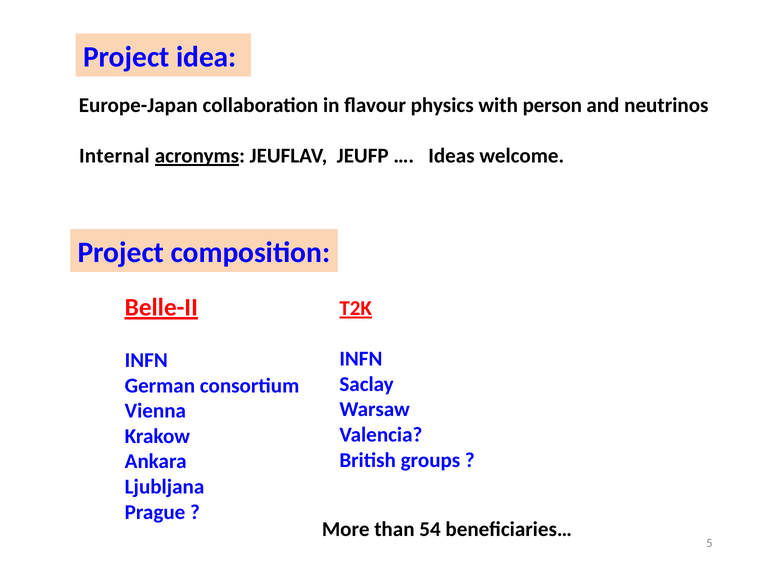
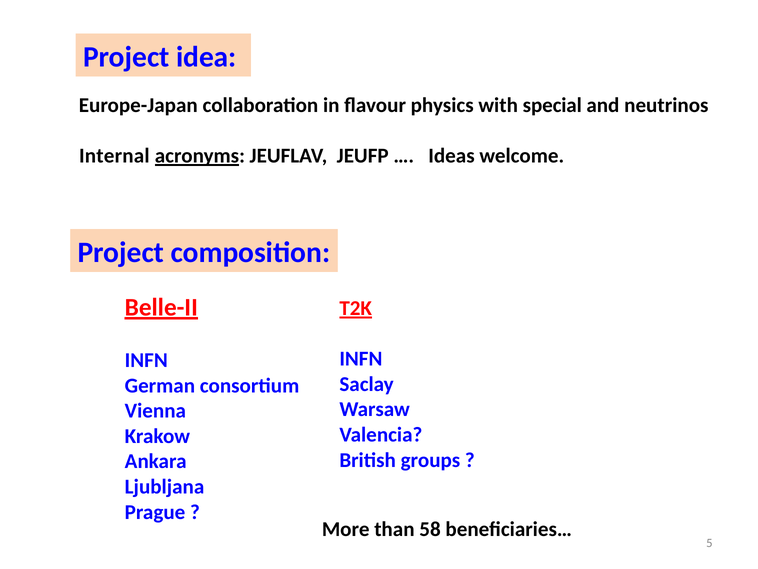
person: person -> special
54: 54 -> 58
